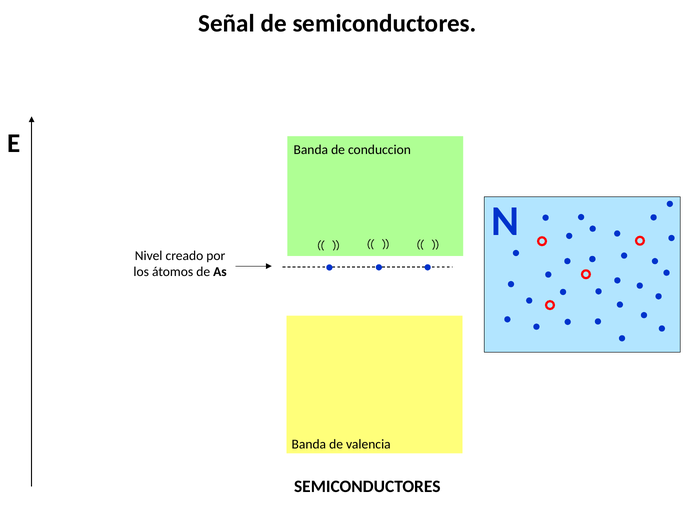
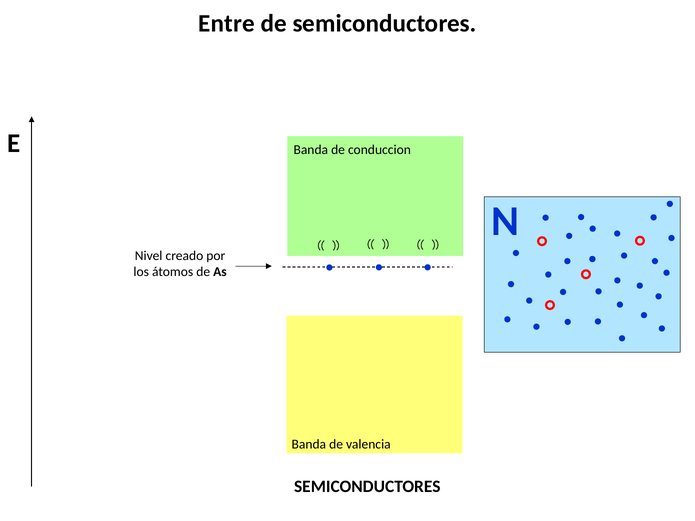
Señal: Señal -> Entre
